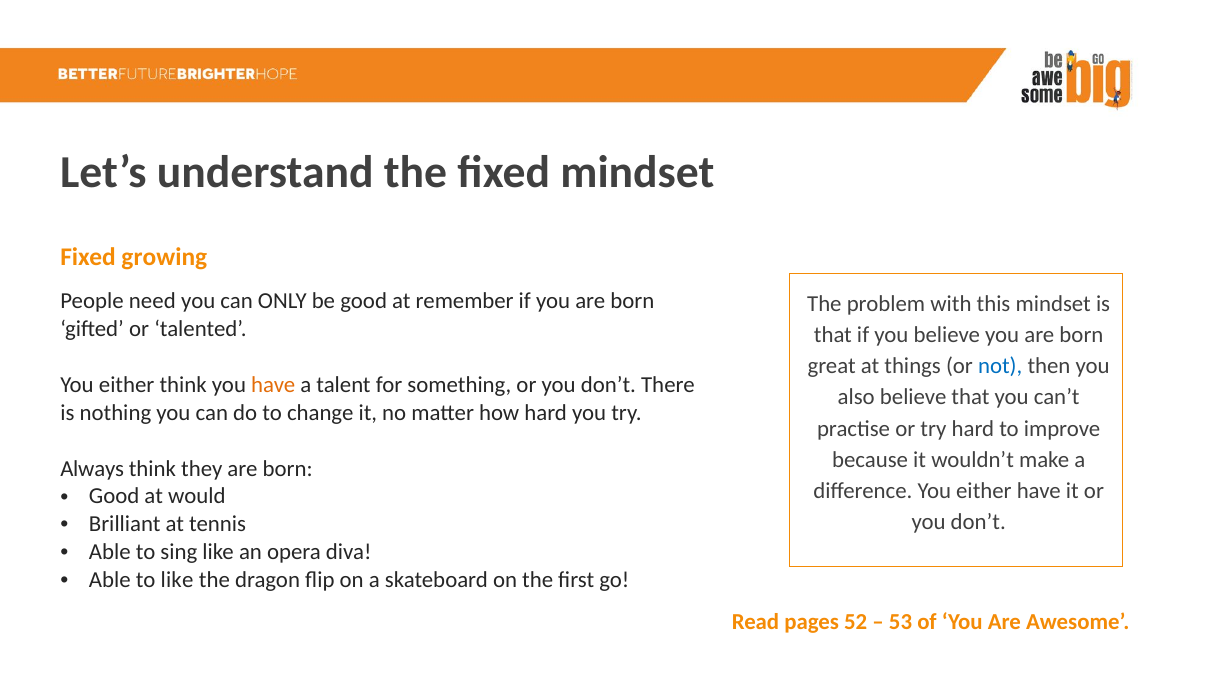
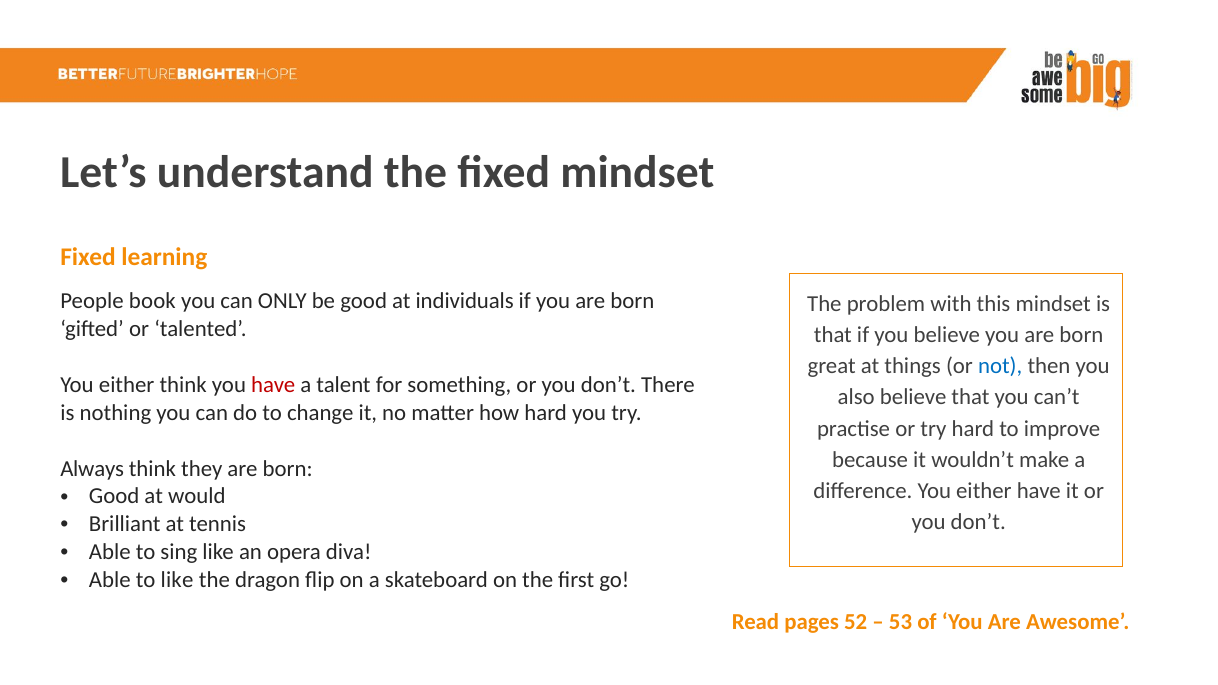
growing: growing -> learning
need: need -> book
remember: remember -> individuals
have at (273, 385) colour: orange -> red
